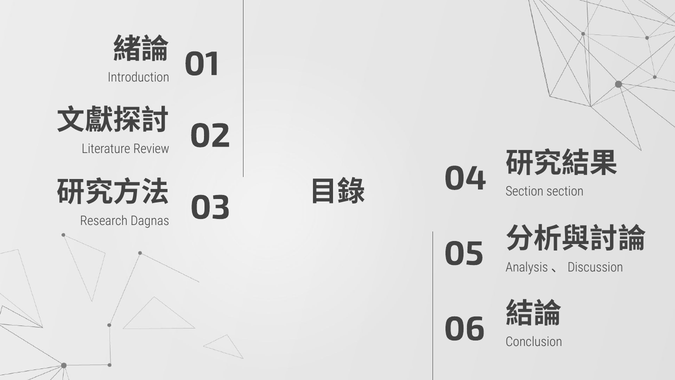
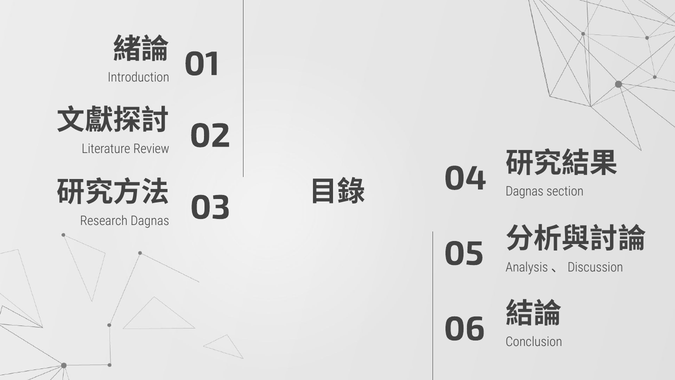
Section at (525, 191): Section -> Dagnas
